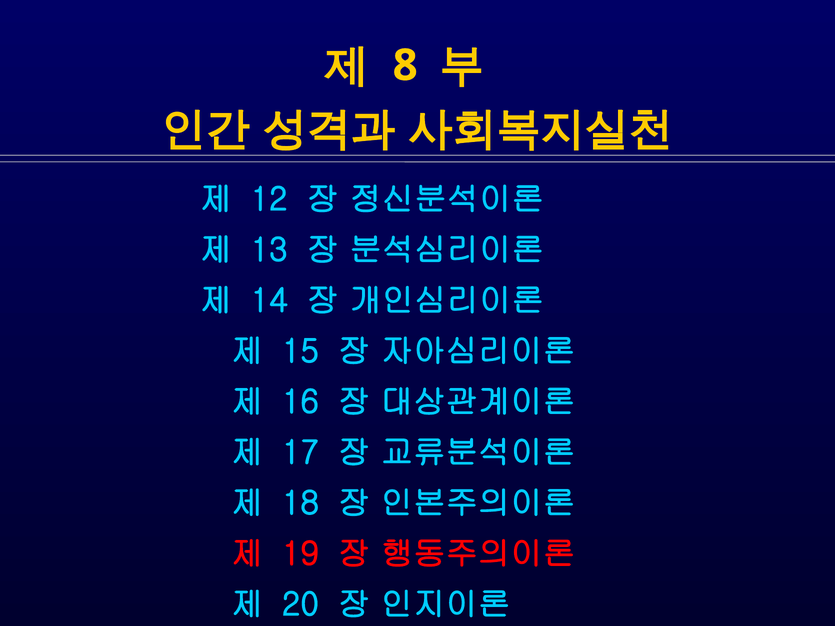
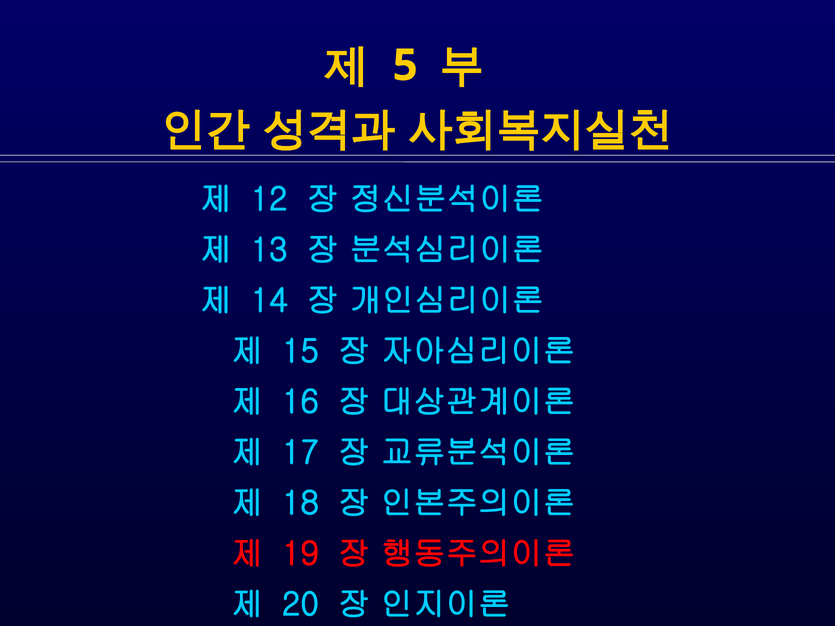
8: 8 -> 5
